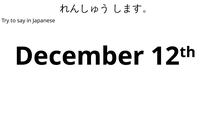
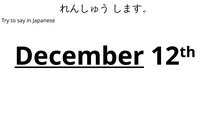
December underline: none -> present
